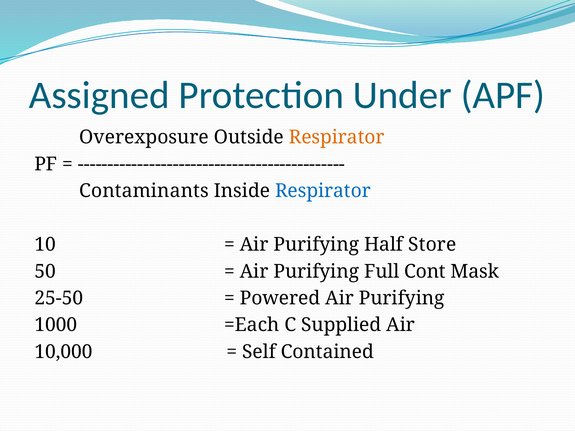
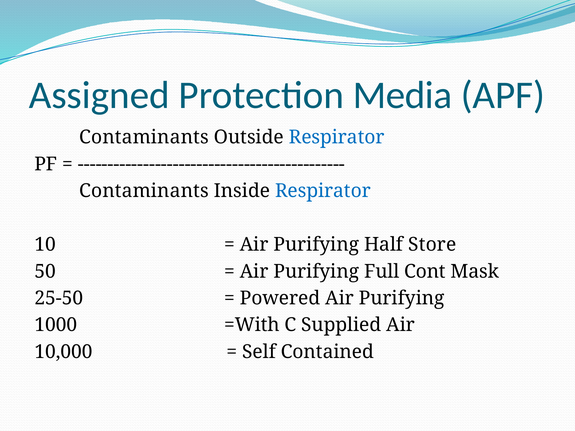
Under: Under -> Media
Overexposure at (144, 137): Overexposure -> Contaminants
Respirator at (337, 137) colour: orange -> blue
=Each: =Each -> =With
